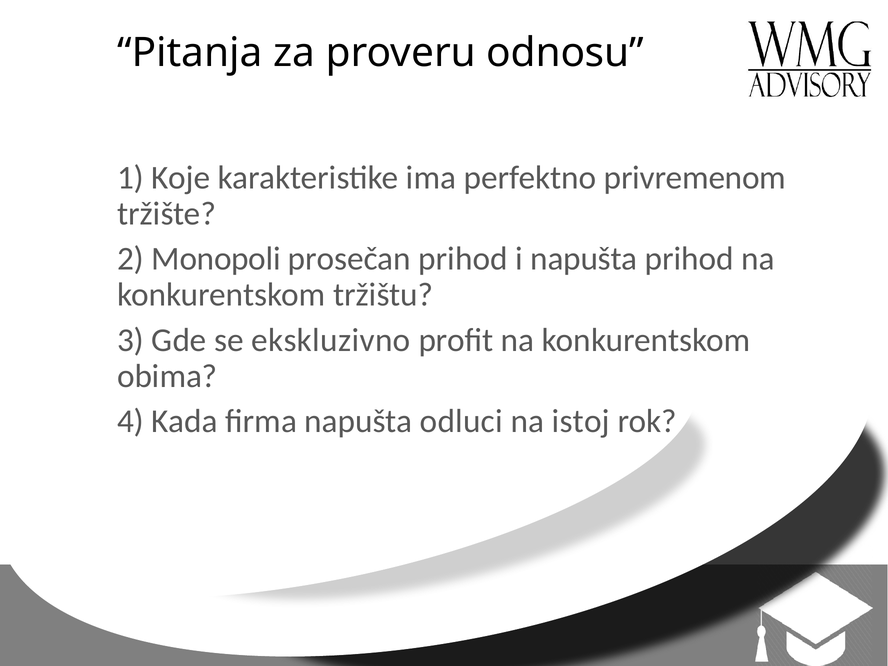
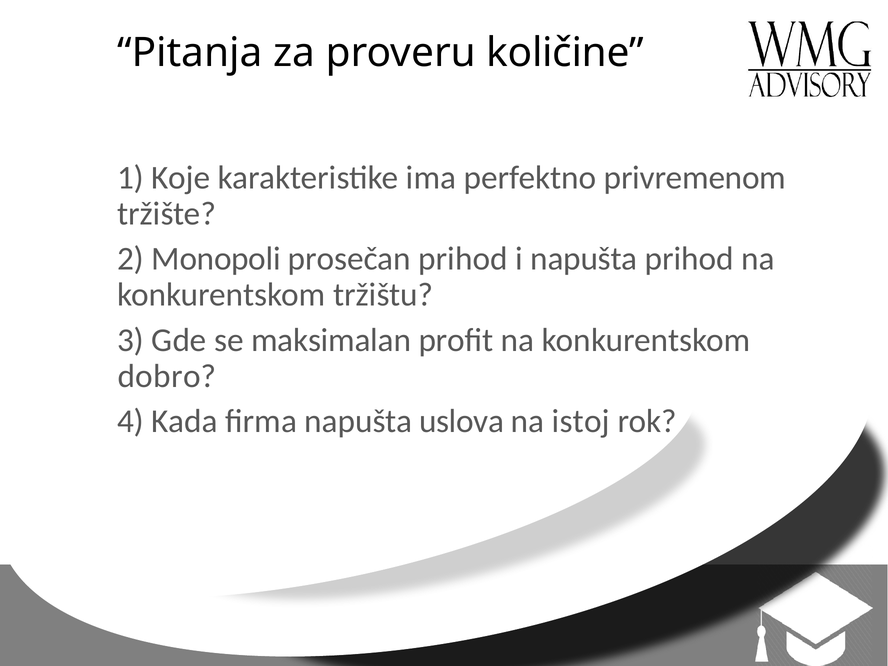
odnosu: odnosu -> količine
ekskluzivno: ekskluzivno -> maksimalan
obima: obima -> dobro
odluci: odluci -> uslova
